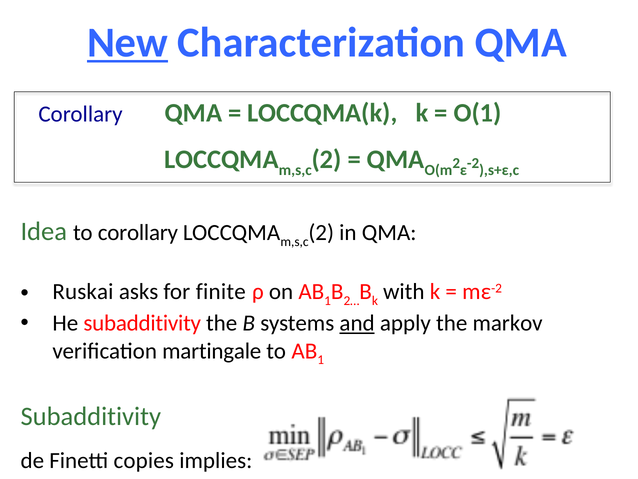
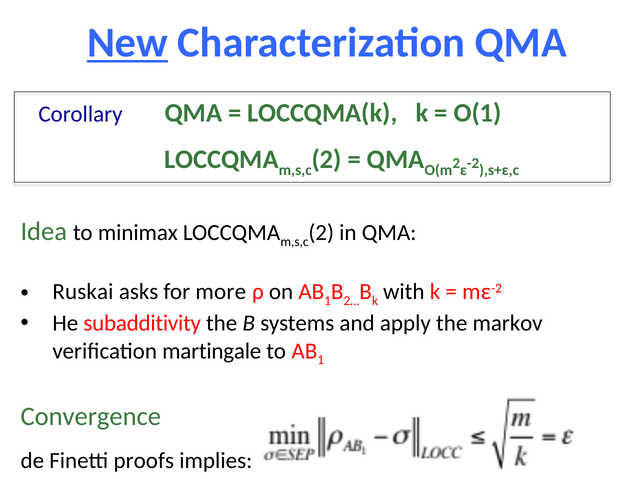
to corollary: corollary -> minimax
finite: finite -> more
and underline: present -> none
Subadditivity at (91, 416): Subadditivity -> Convergence
copies: copies -> proofs
